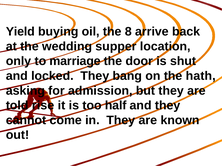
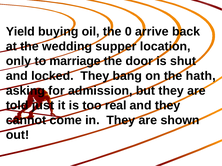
8: 8 -> 0
rise: rise -> just
half: half -> real
known: known -> shown
